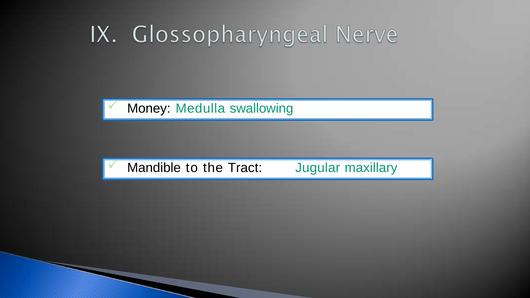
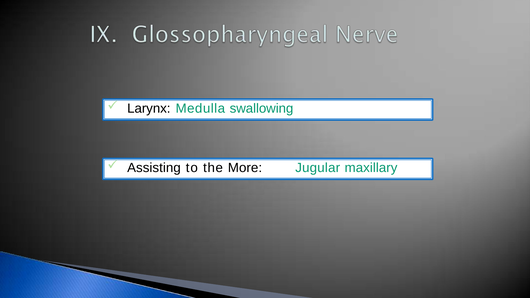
Money: Money -> Larynx
Mandible: Mandible -> Assisting
Tract: Tract -> More
